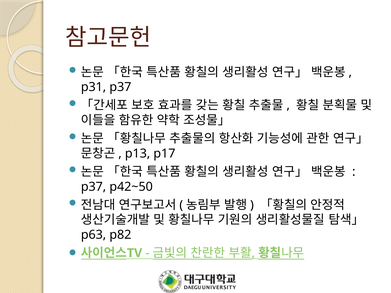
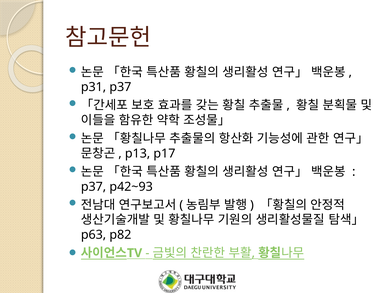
p42~50: p42~50 -> p42~93
